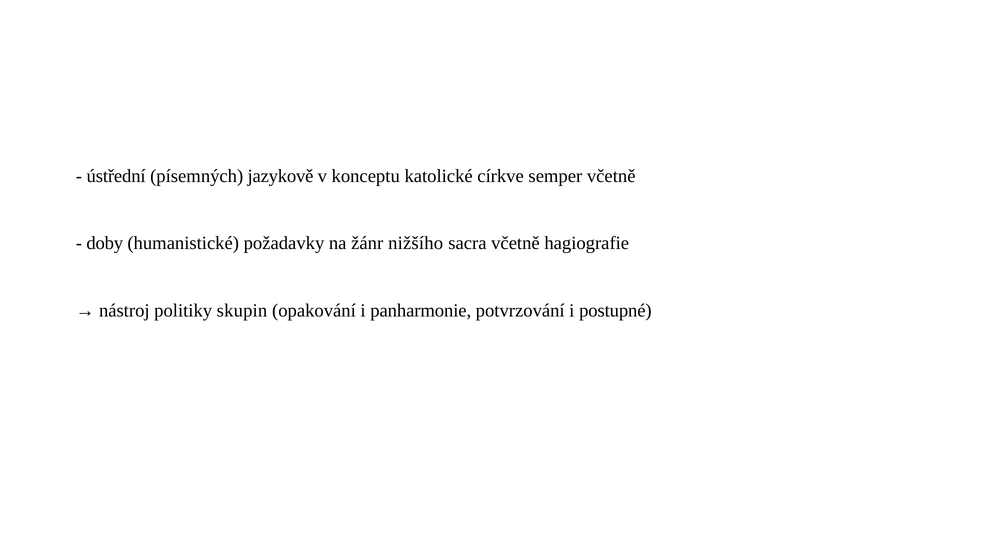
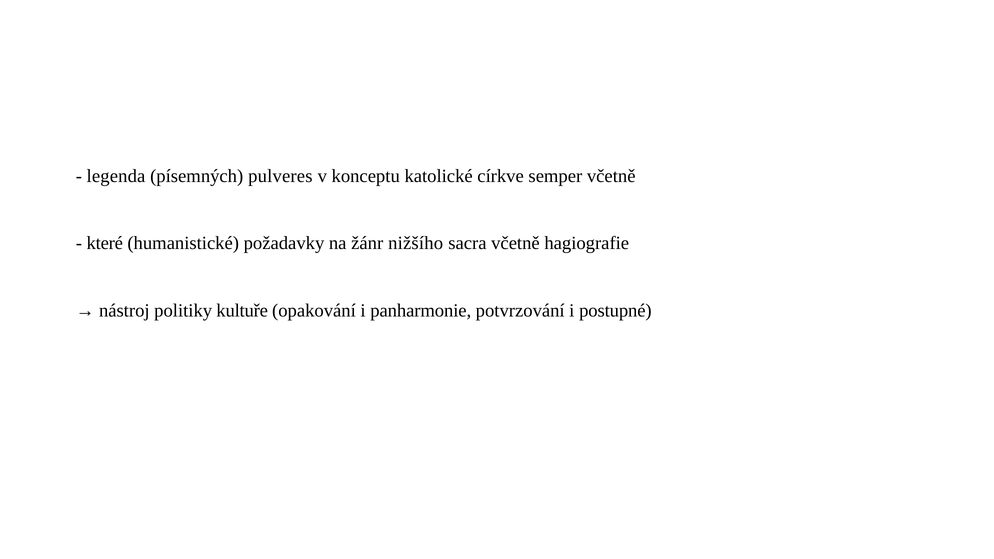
ústřední: ústřední -> legenda
jazykově: jazykově -> pulveres
doby: doby -> které
skupin: skupin -> kultuře
